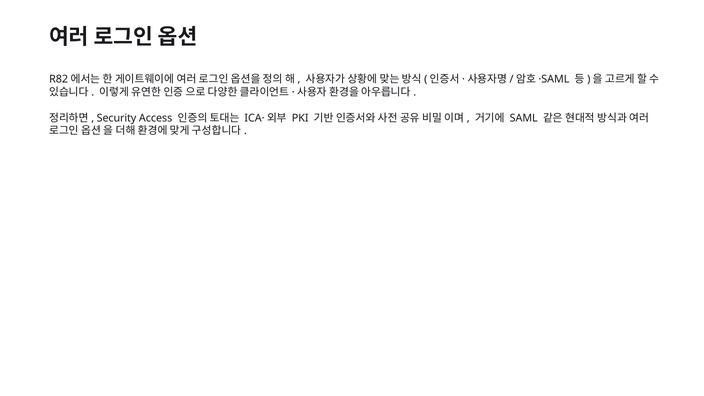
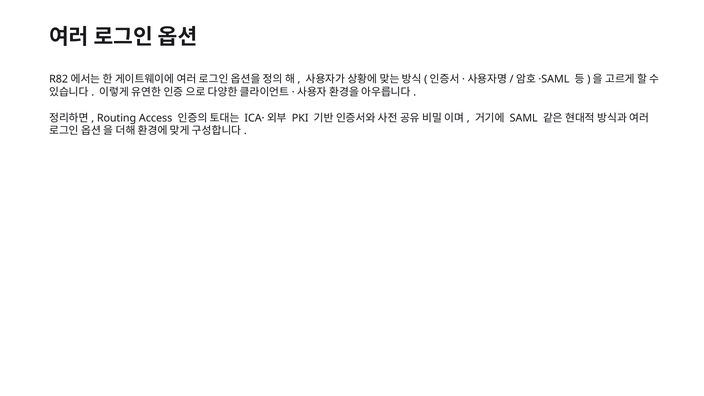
Security: Security -> Routing
